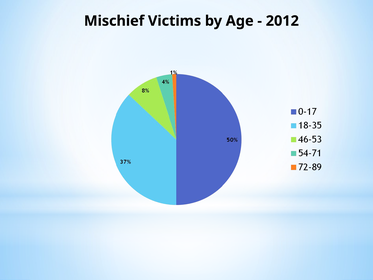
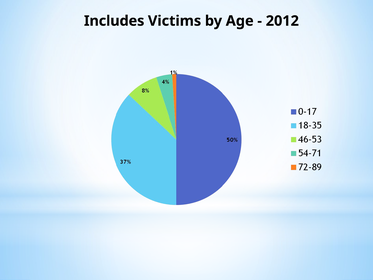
Mischief: Mischief -> Includes
